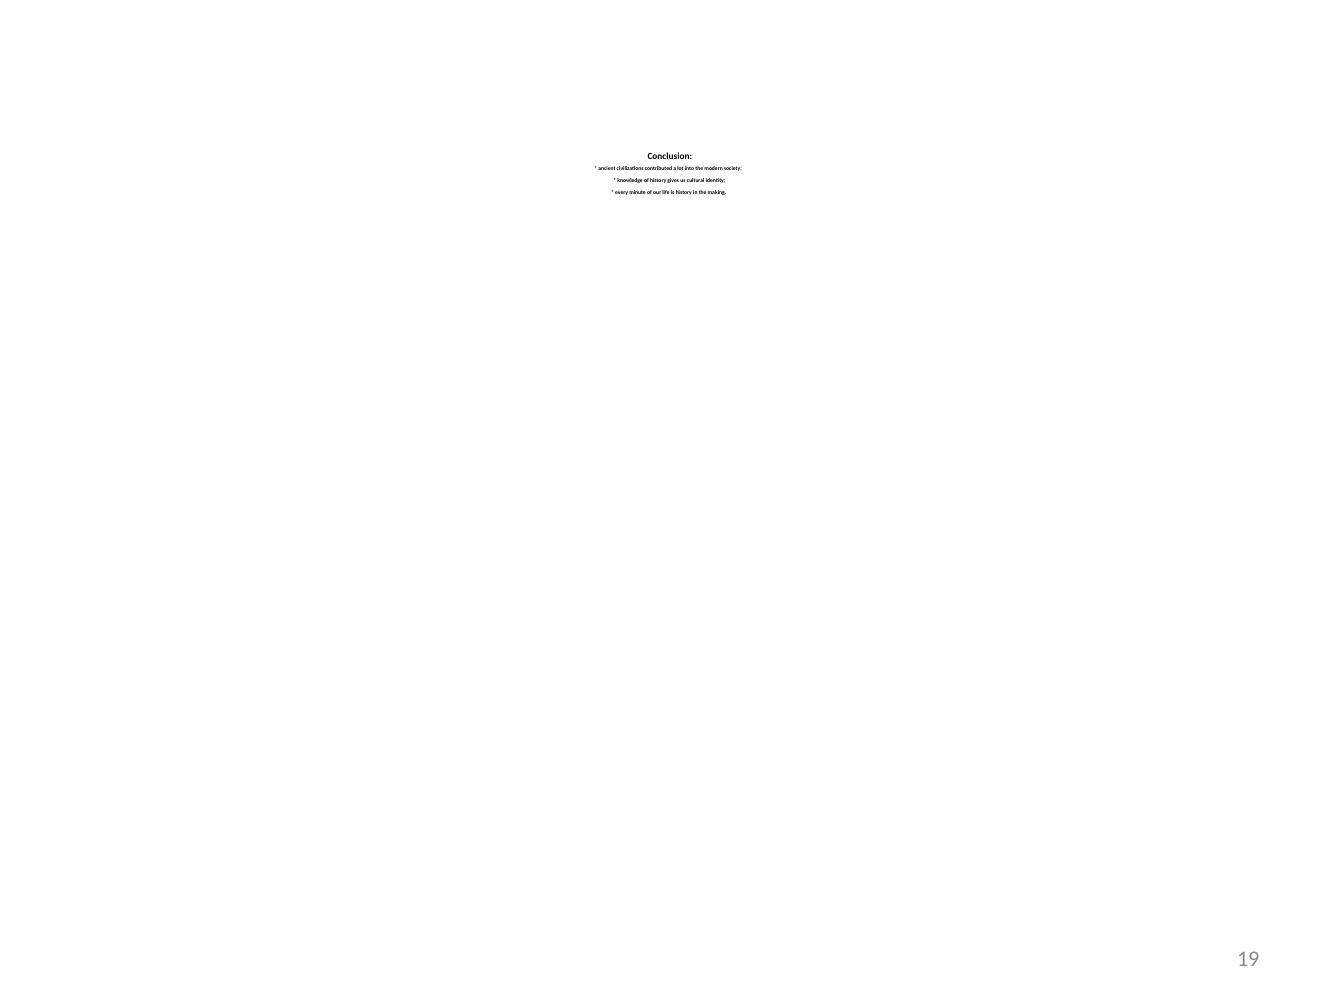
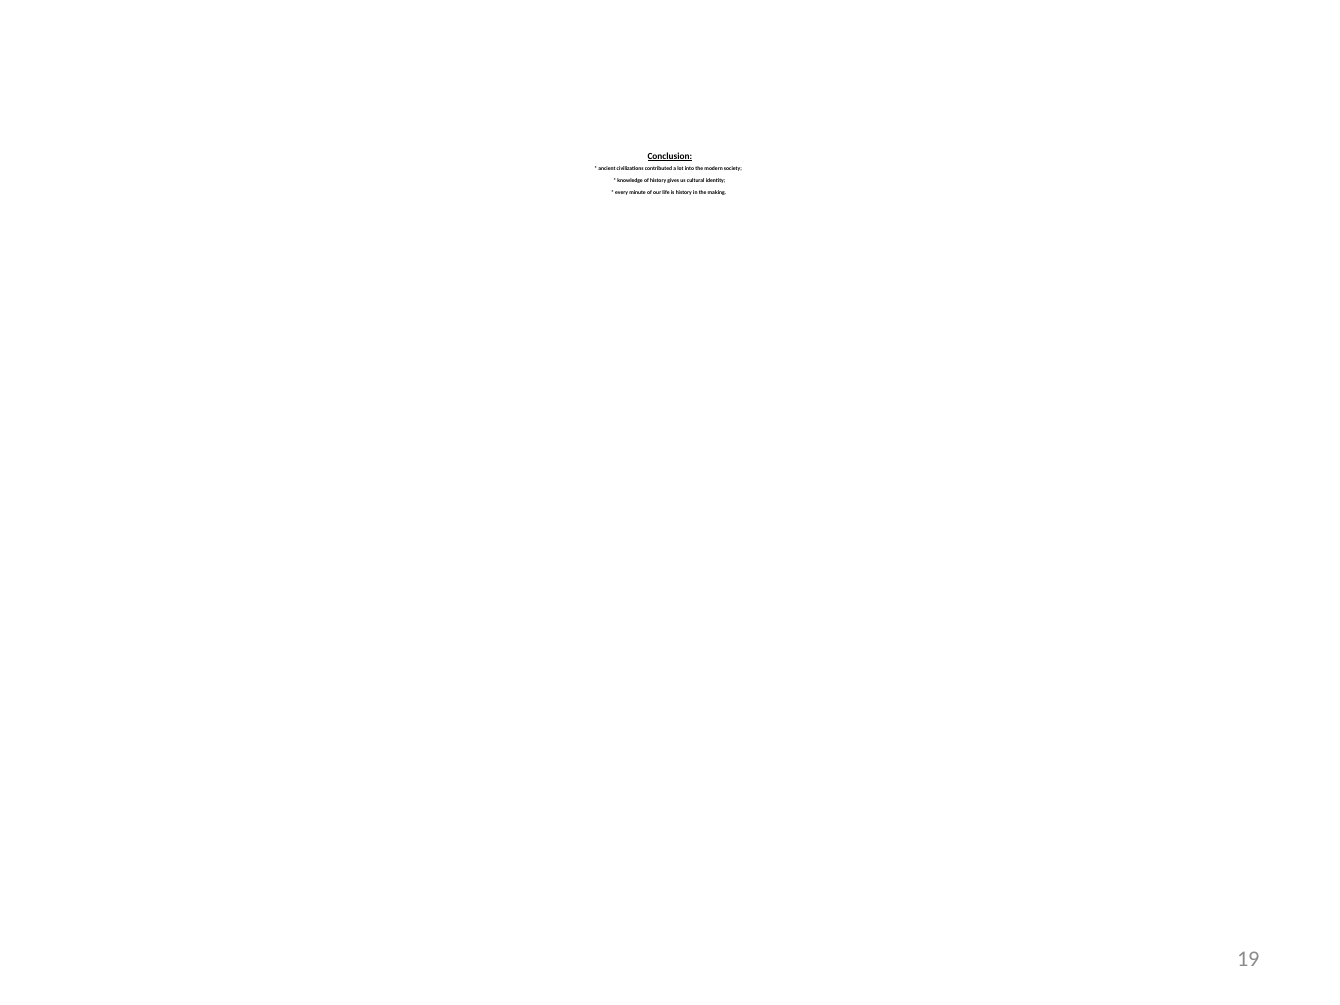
Conclusion underline: none -> present
